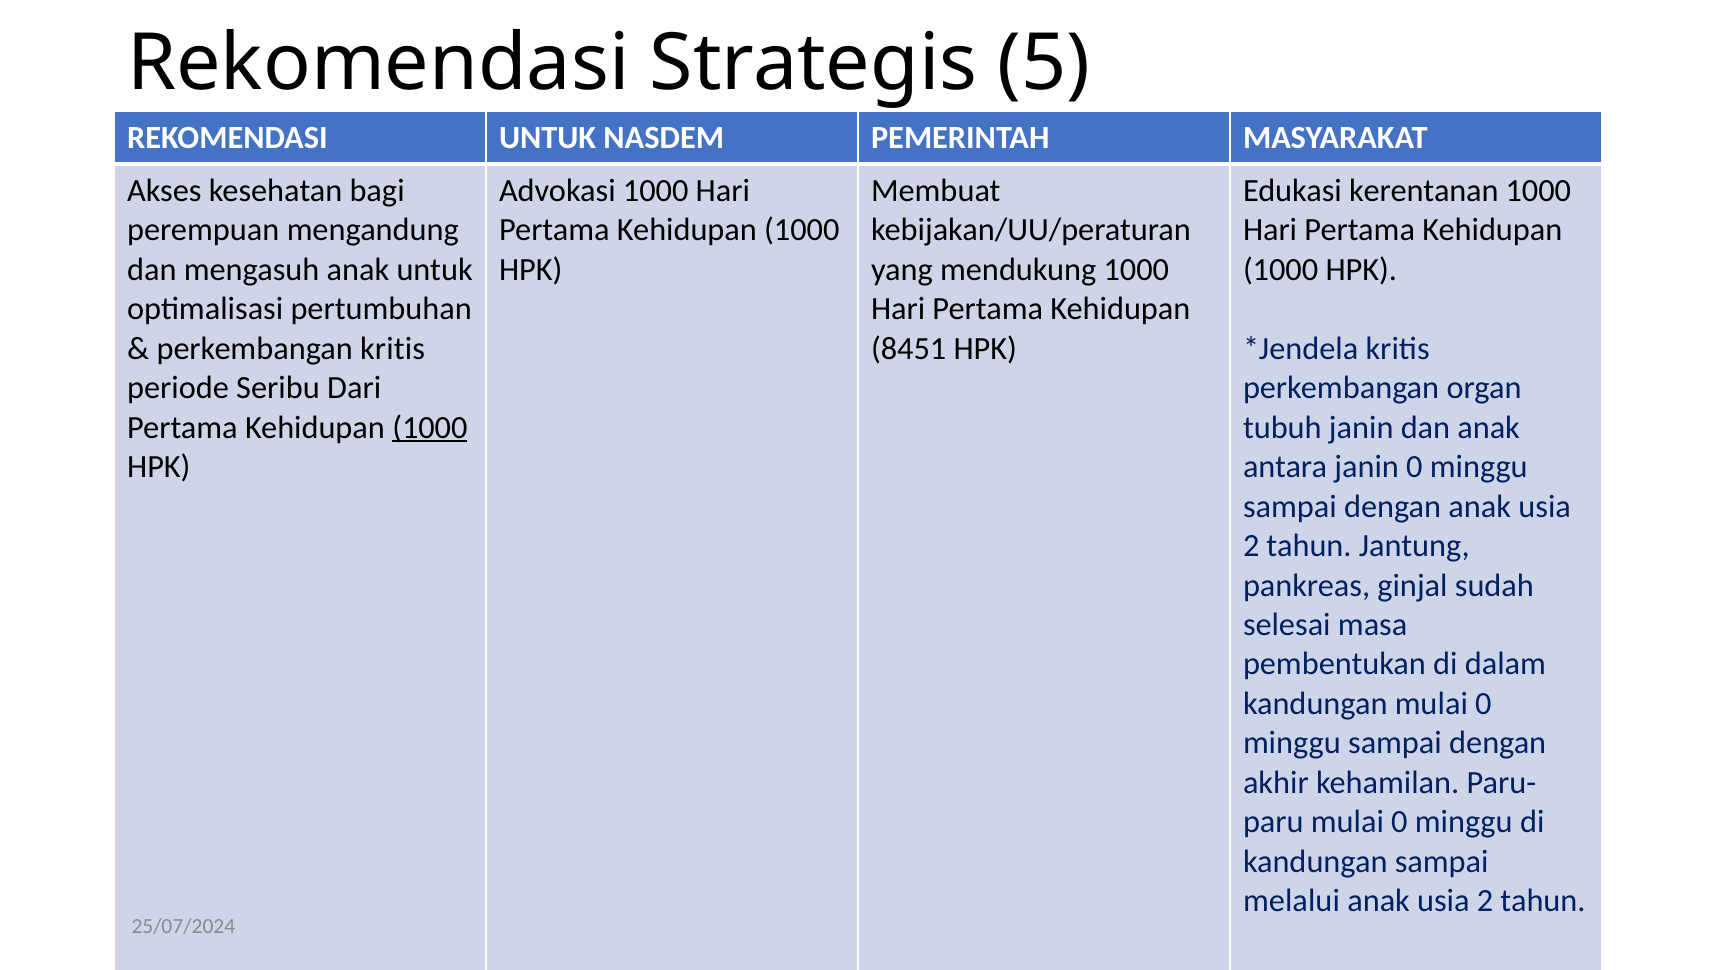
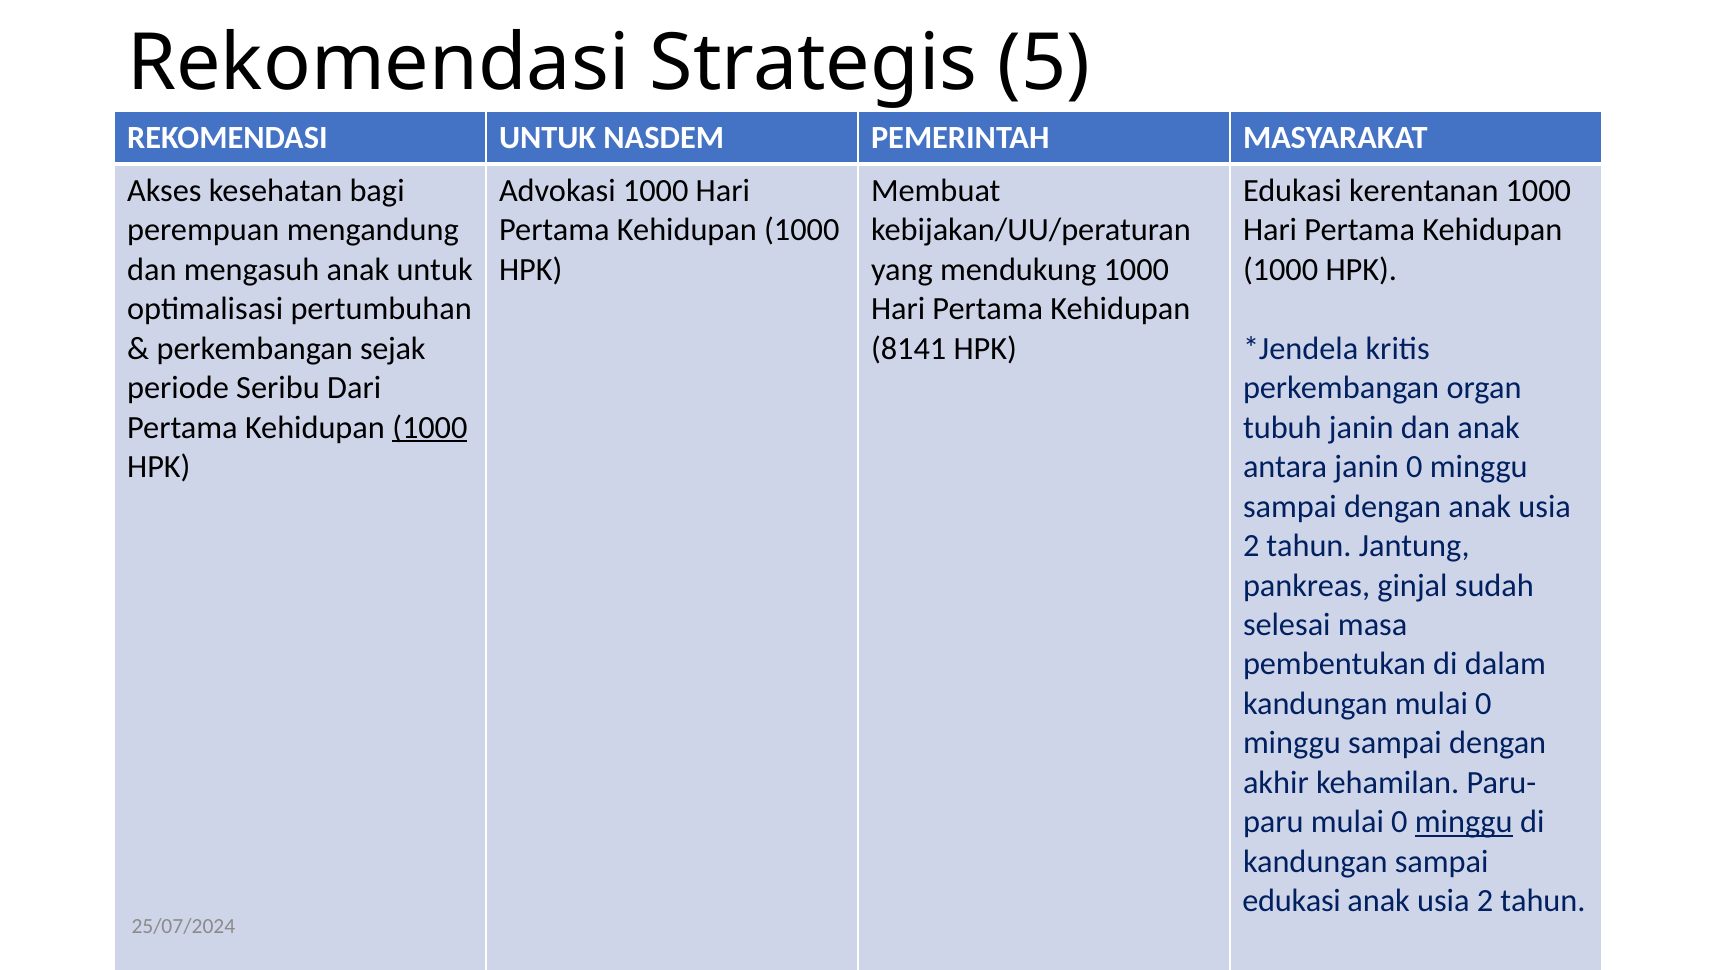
perkembangan kritis: kritis -> sejak
8451: 8451 -> 8141
minggu at (1464, 822) underline: none -> present
melalui at (1291, 901): melalui -> edukasi
